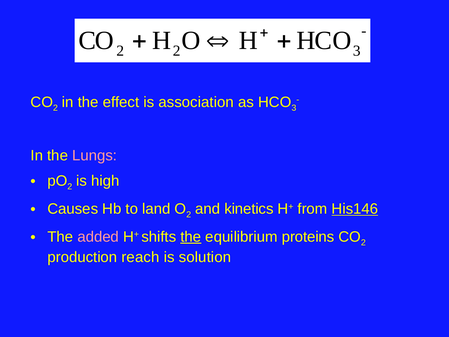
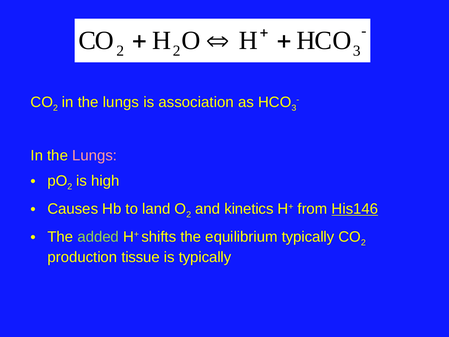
effect at (121, 102): effect -> lungs
added colour: pink -> light green
the at (191, 237) underline: present -> none
equilibrium proteins: proteins -> typically
reach: reach -> tissue
is solution: solution -> typically
